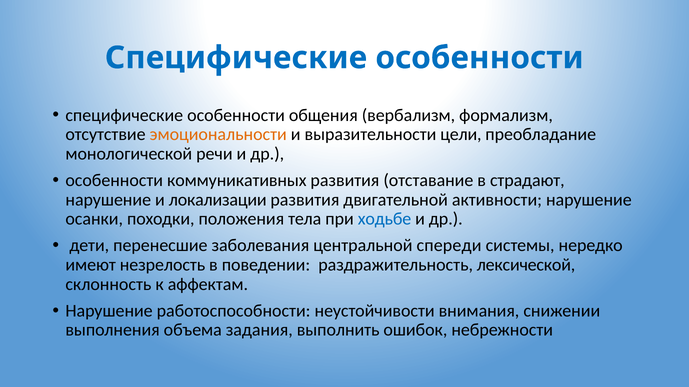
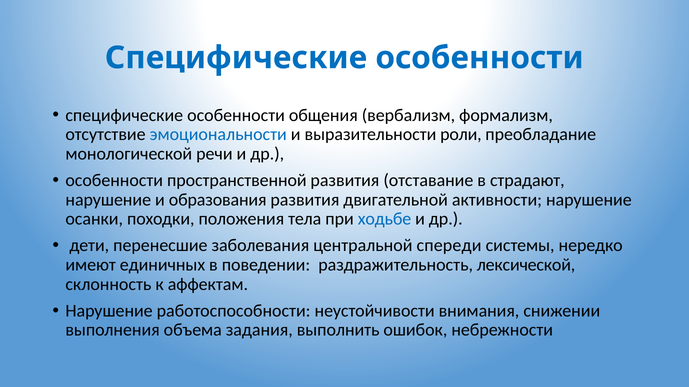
эмоциональности colour: orange -> blue
цели: цели -> роли
коммуникативных: коммуникативных -> пространственной
локализации: локализации -> образования
незрелость: незрелость -> единичных
